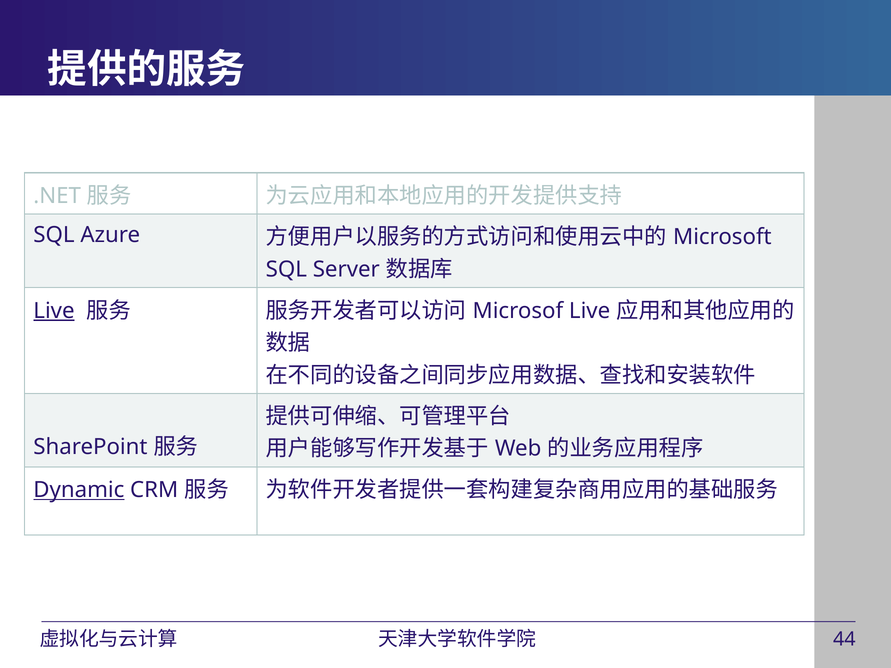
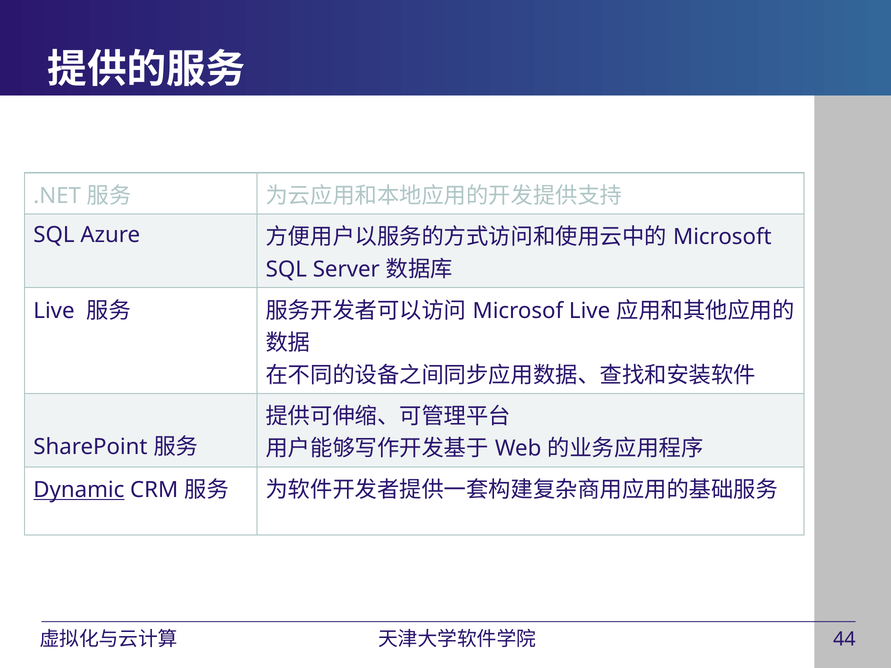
Live at (54, 311) underline: present -> none
